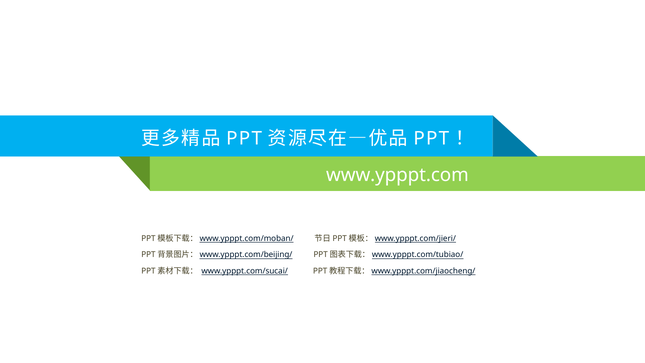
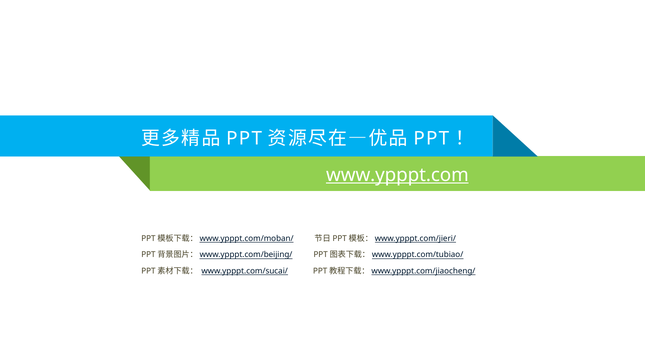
www.ypppt.com underline: none -> present
